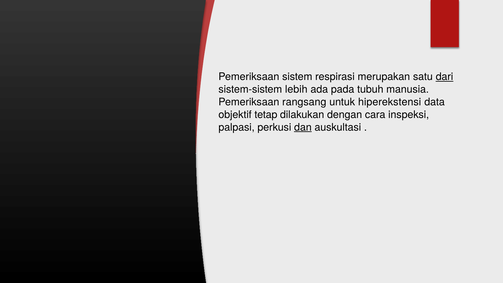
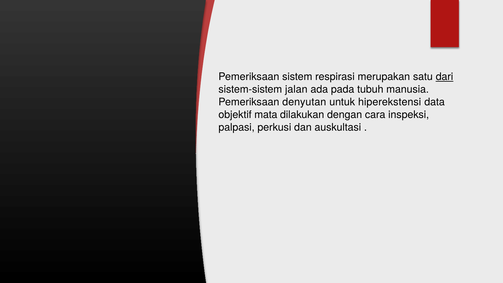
lebih: lebih -> jalan
rangsang: rangsang -> denyutan
tetap: tetap -> mata
dan underline: present -> none
